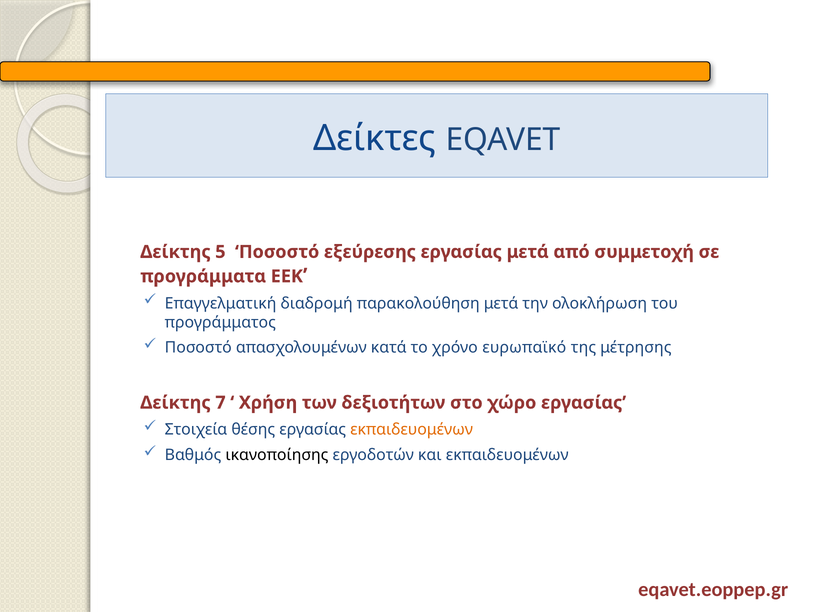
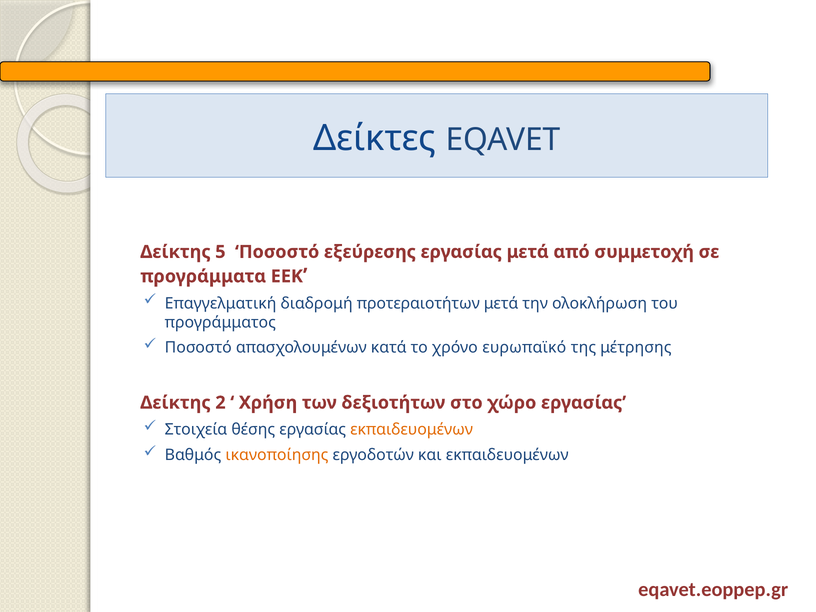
παρακολούθηση: παρακολούθηση -> προτεραιοτήτων
7: 7 -> 2
ικανοποίησης colour: black -> orange
